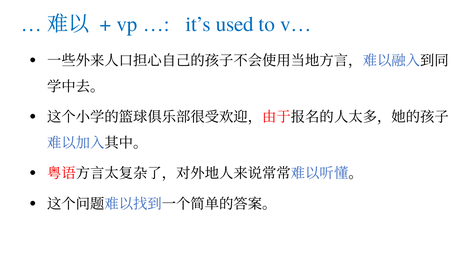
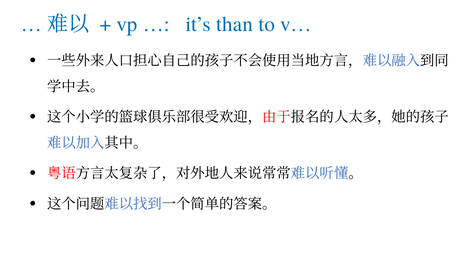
used: used -> than
